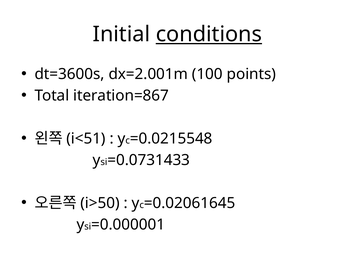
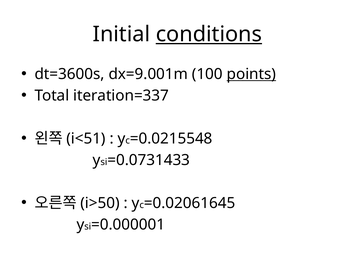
dx=2.001m: dx=2.001m -> dx=9.001m
points underline: none -> present
iteration=867: iteration=867 -> iteration=337
